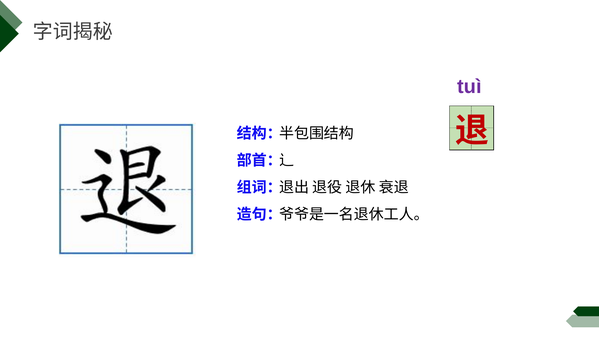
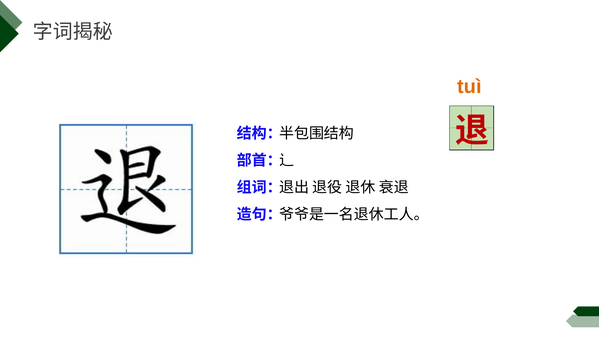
tuì colour: purple -> orange
